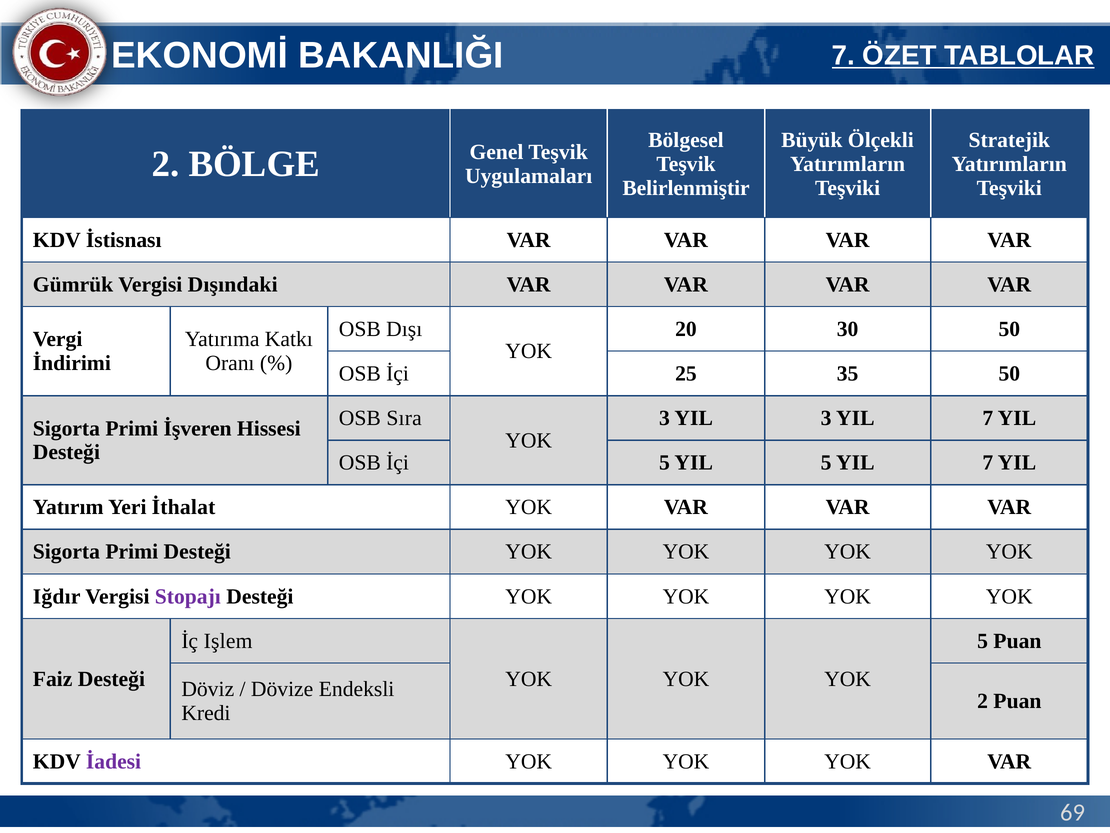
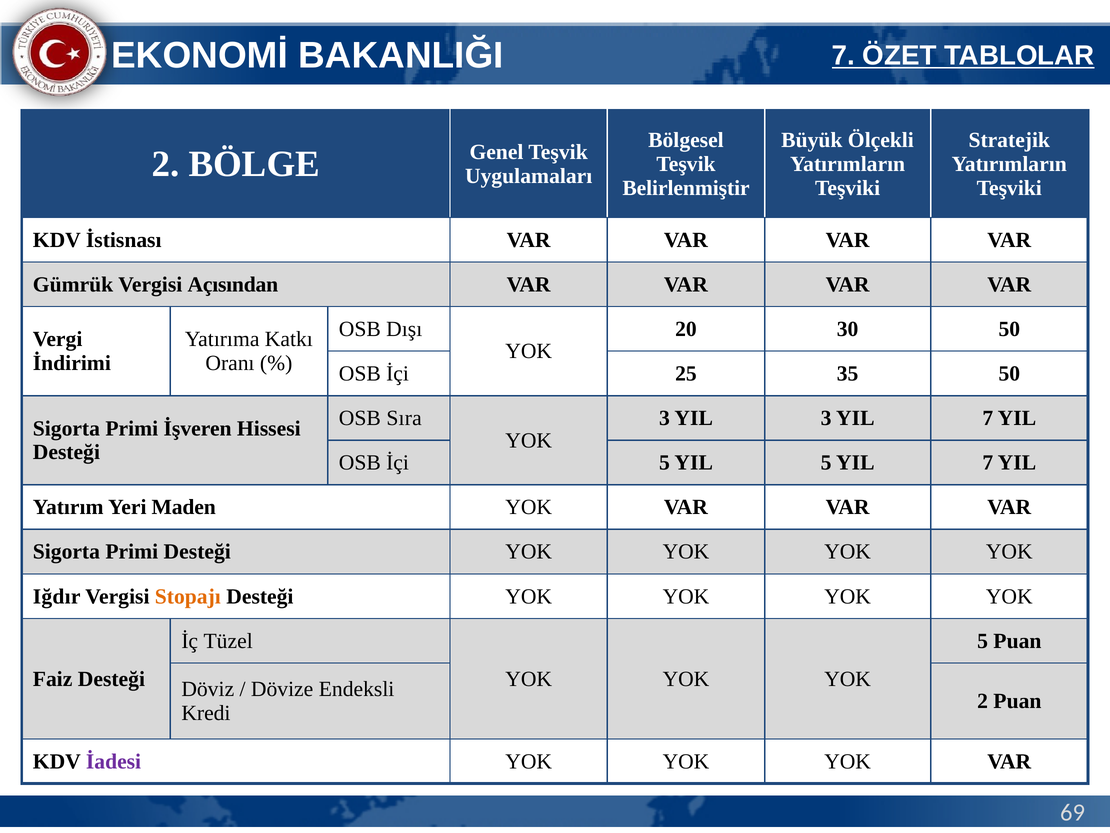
Dışındaki: Dışındaki -> Açısından
İthalat: İthalat -> Maden
Stopajı colour: purple -> orange
Işlem: Işlem -> Tüzel
